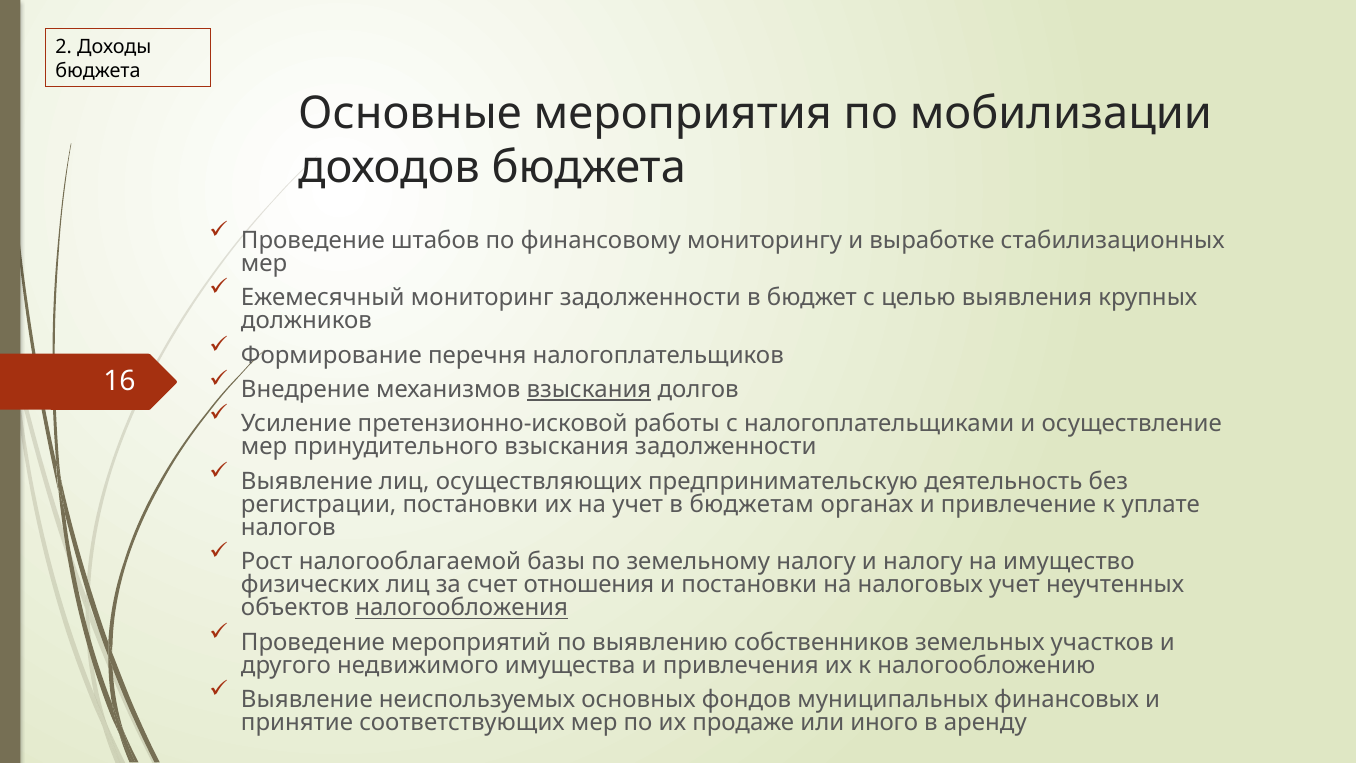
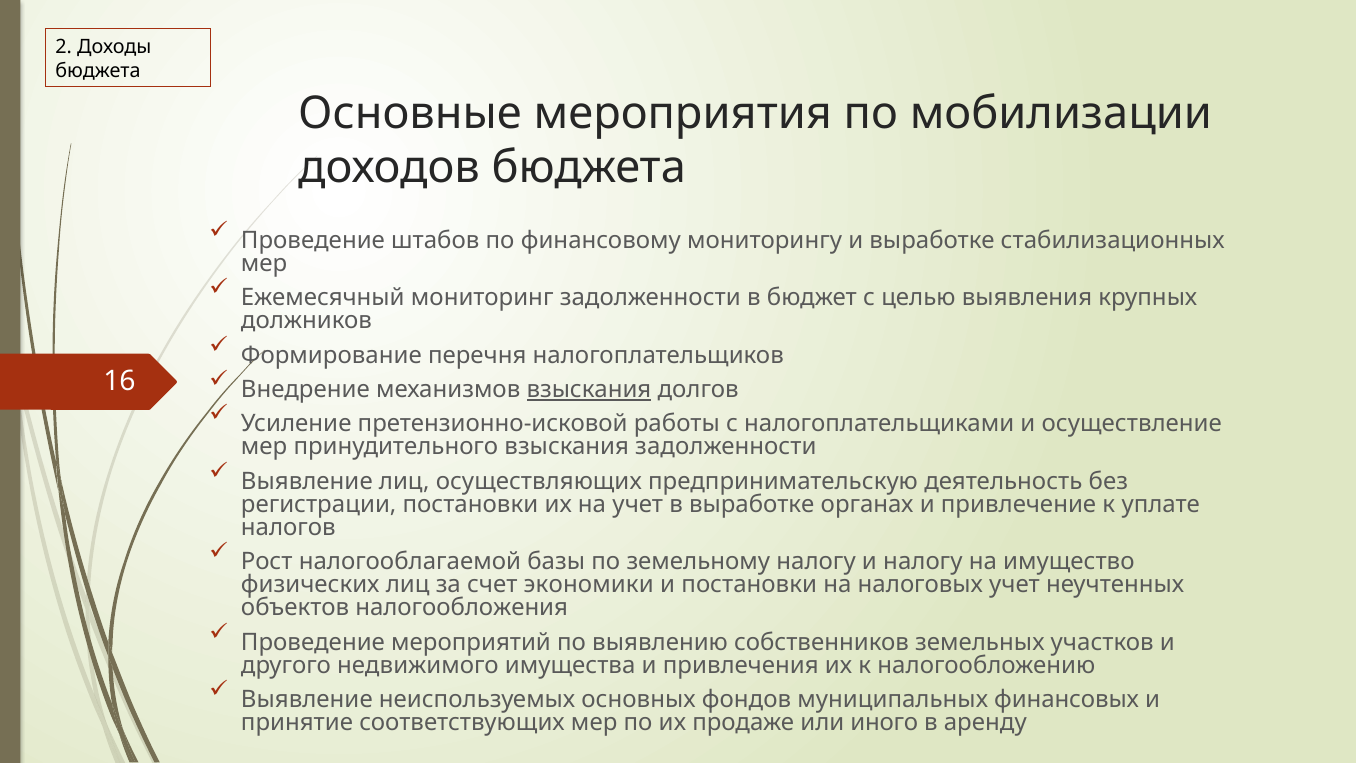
в бюджетам: бюджетам -> выработке
отношения: отношения -> экономики
налогообложения underline: present -> none
